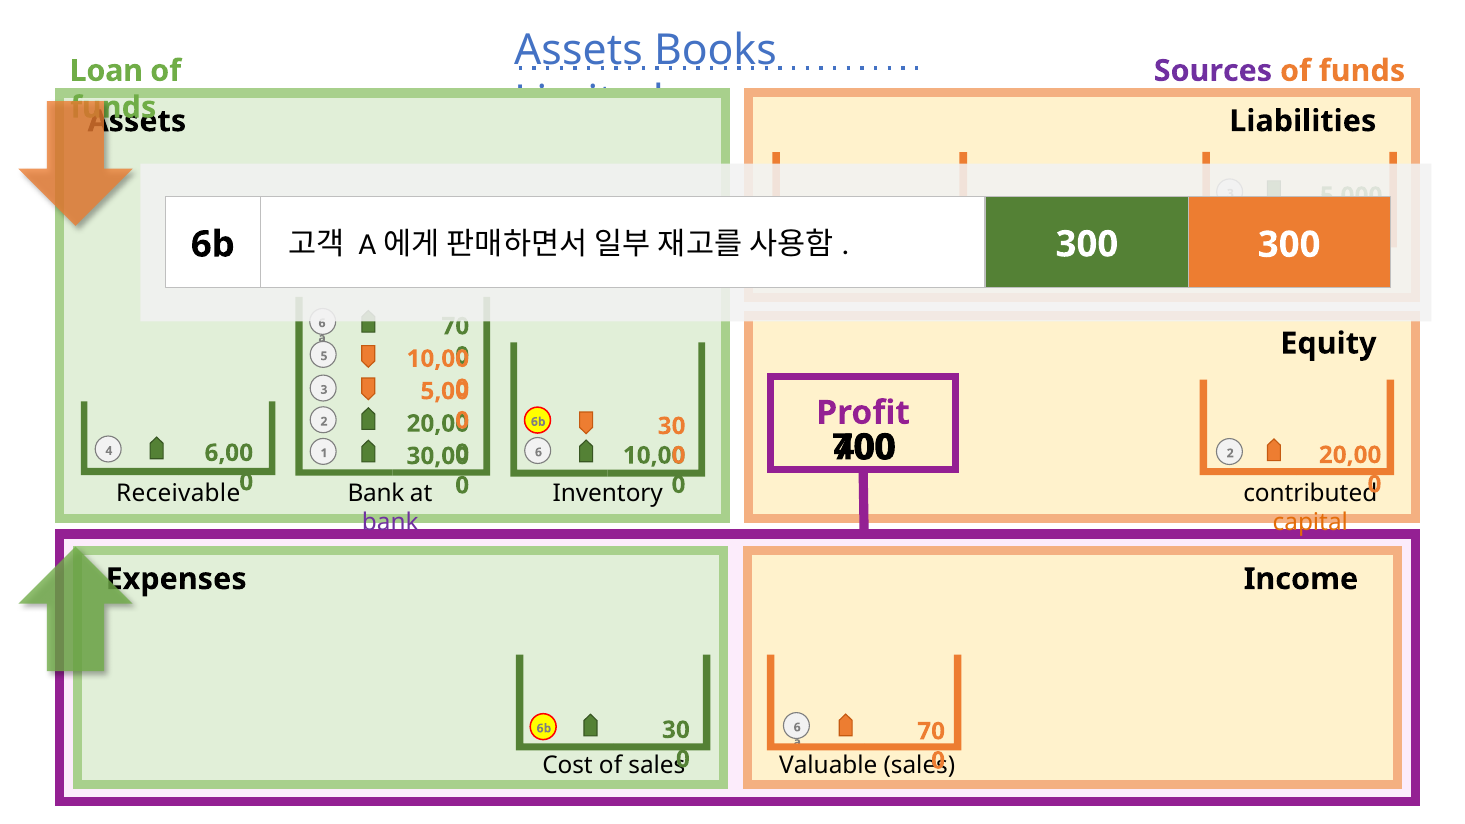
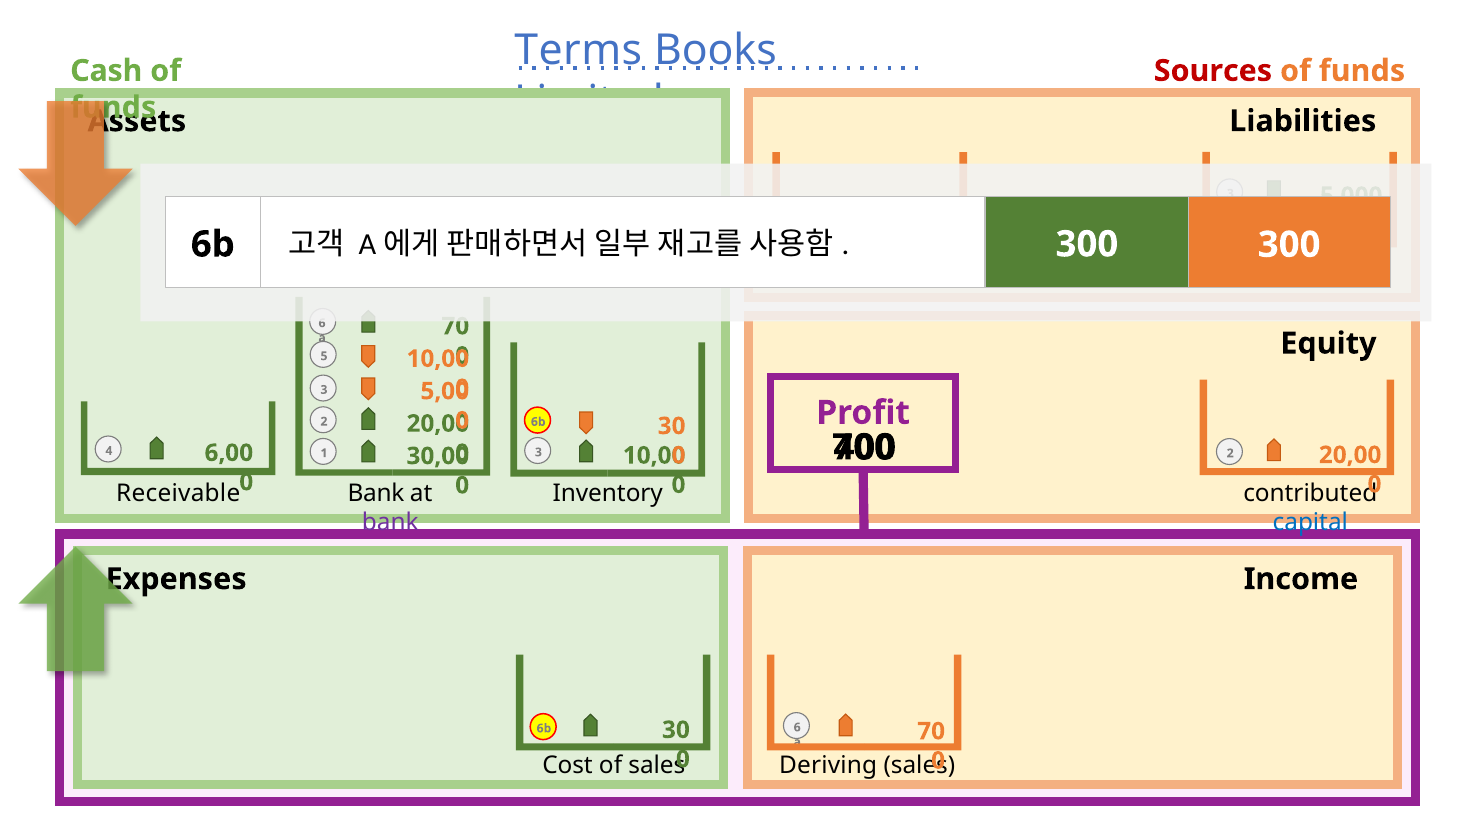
Assets at (578, 50): Assets -> Terms
Loan at (106, 71): Loan -> Cash
Sources colour: purple -> red
4 6: 6 -> 3
capital colour: orange -> blue
Valuable: Valuable -> Deriving
